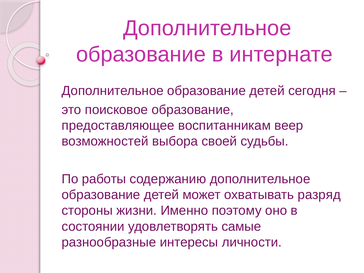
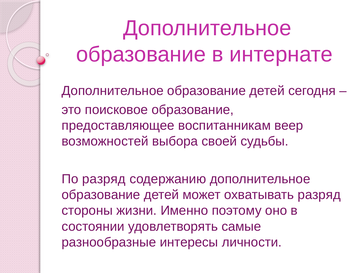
По работы: работы -> разряд
